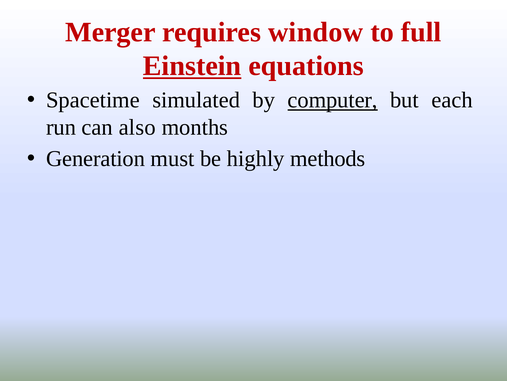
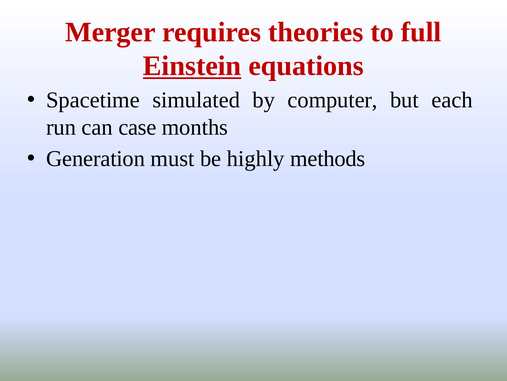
window: window -> theories
computer underline: present -> none
also: also -> case
